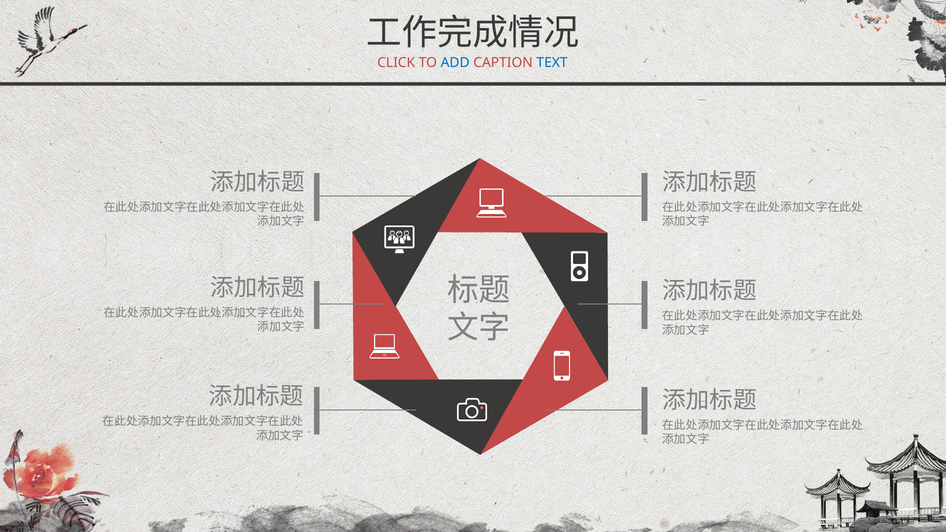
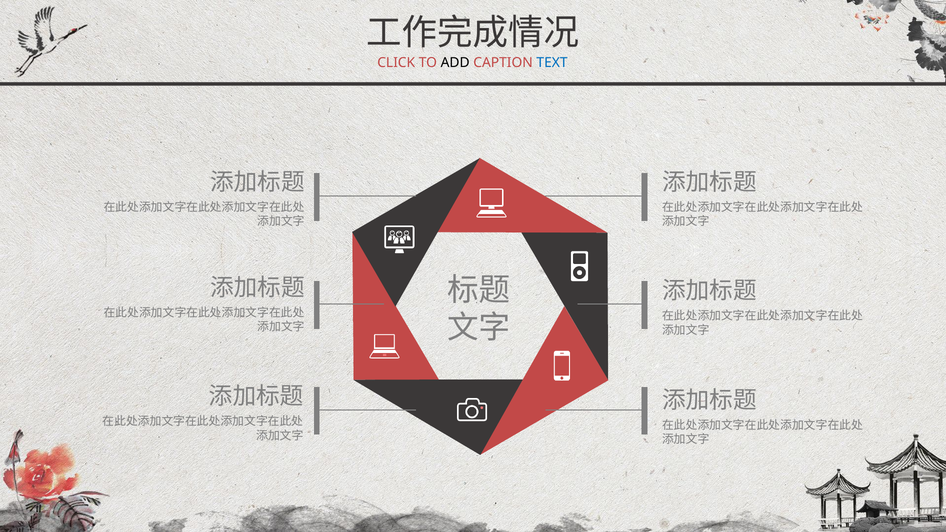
ADD colour: blue -> black
